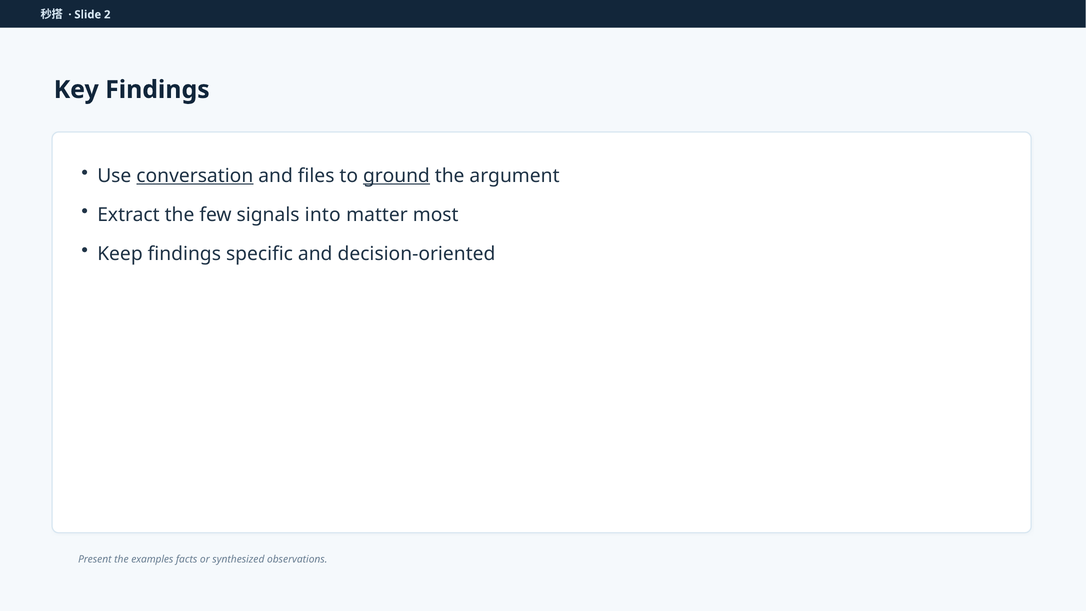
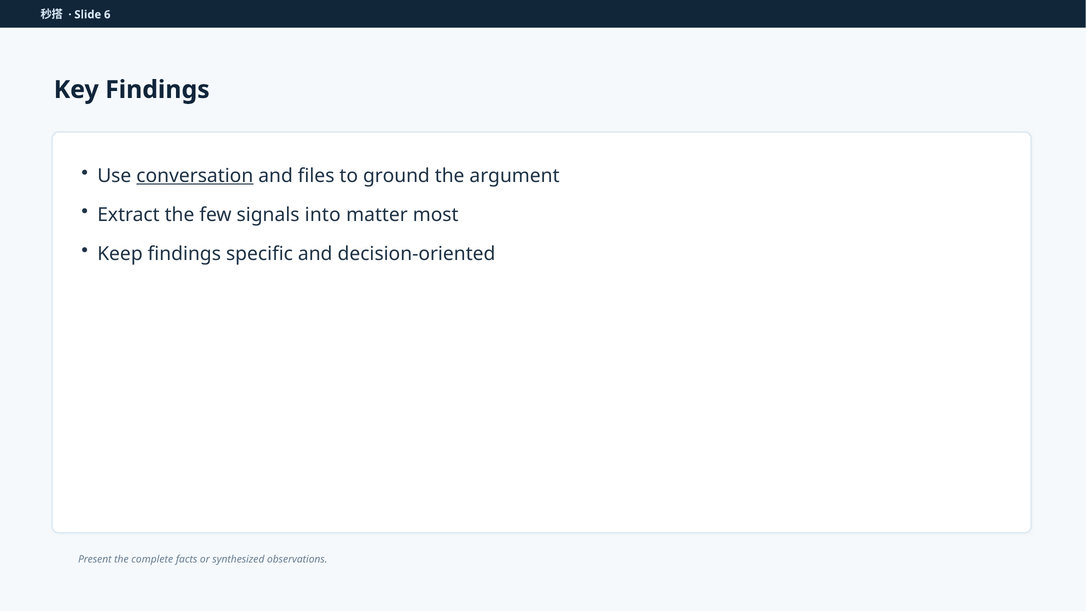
2: 2 -> 6
ground underline: present -> none
examples: examples -> complete
